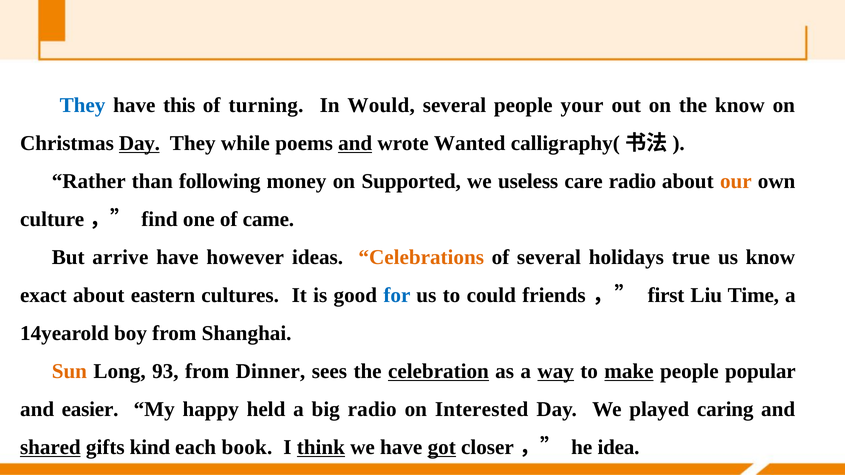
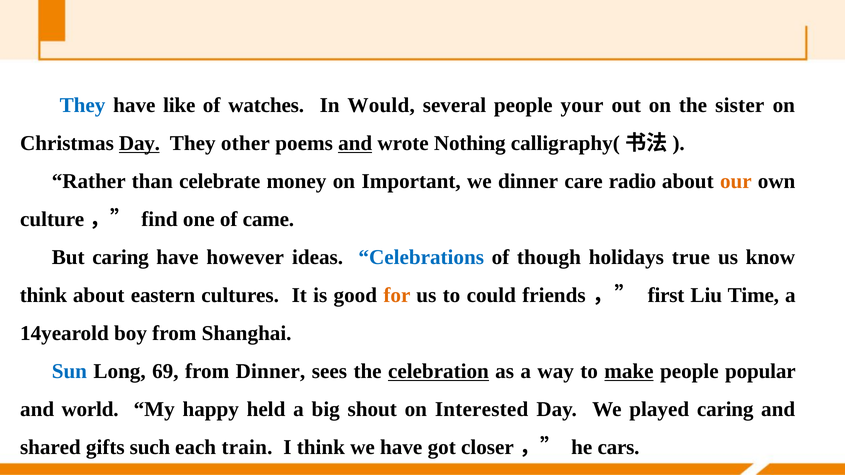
this: this -> like
turning: turning -> watches
the know: know -> sister
while: while -> other
Wanted: Wanted -> Nothing
following: following -> celebrate
Supported: Supported -> Important
we useless: useless -> dinner
But arrive: arrive -> caring
Celebrations colour: orange -> blue
of several: several -> though
exact at (43, 296): exact -> think
for colour: blue -> orange
Sun colour: orange -> blue
93: 93 -> 69
way underline: present -> none
easier: easier -> world
big radio: radio -> shout
shared underline: present -> none
kind: kind -> such
book: book -> train
think at (321, 448) underline: present -> none
got underline: present -> none
idea: idea -> cars
